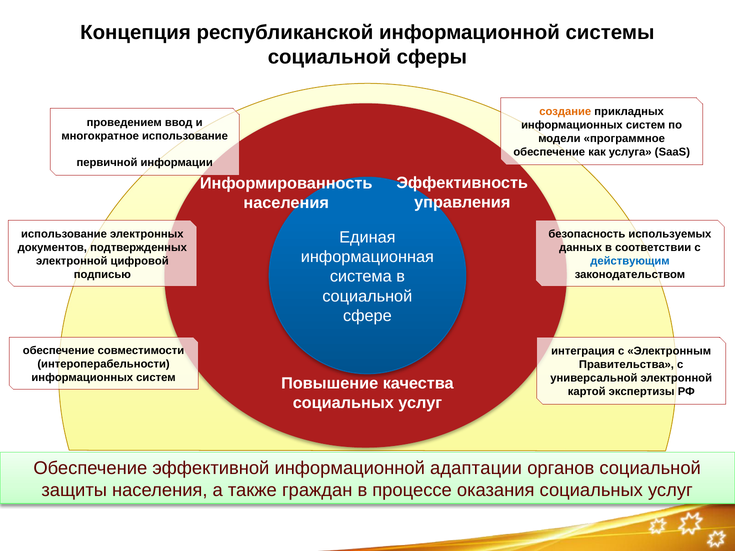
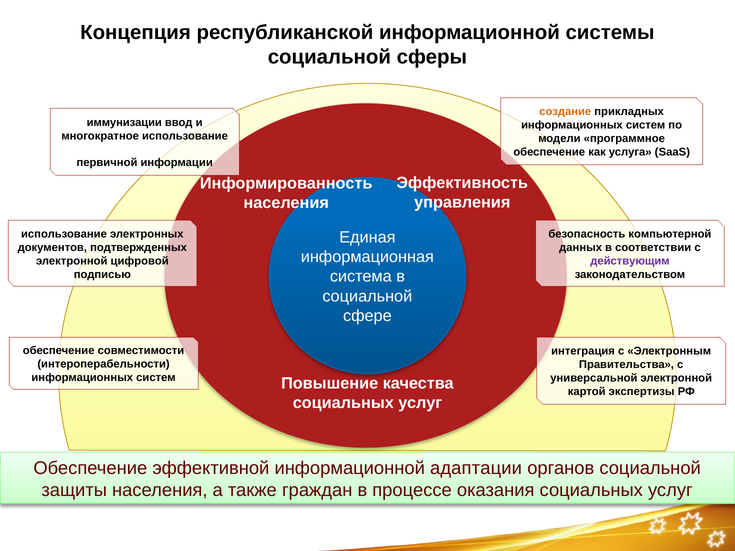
проведением: проведением -> иммунизации
используемых: используемых -> компьютерной
действующим colour: blue -> purple
